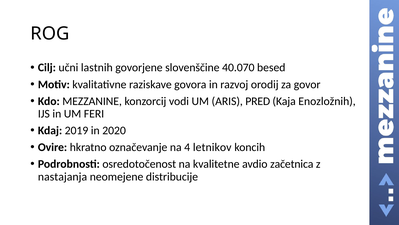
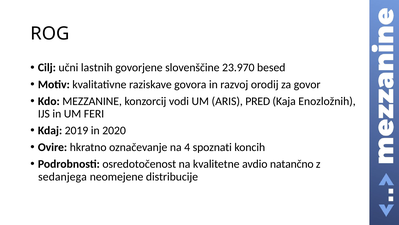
40.070: 40.070 -> 23.970
letnikov: letnikov -> spoznati
začetnica: začetnica -> natančno
nastajanja: nastajanja -> sedanjega
